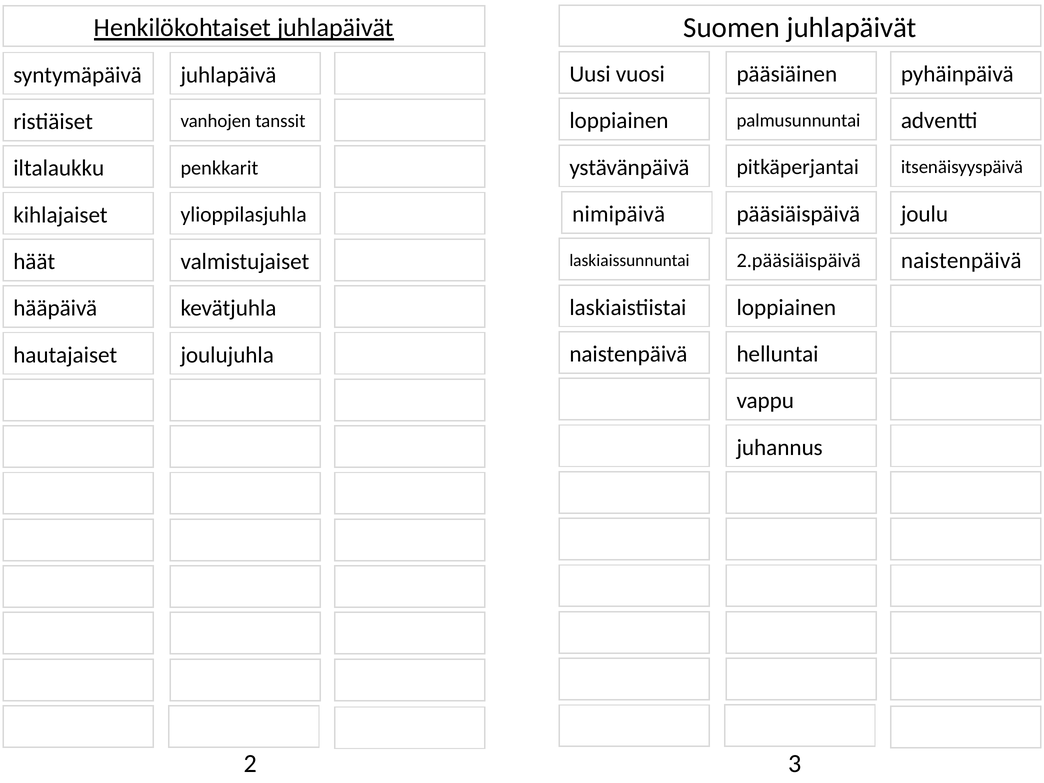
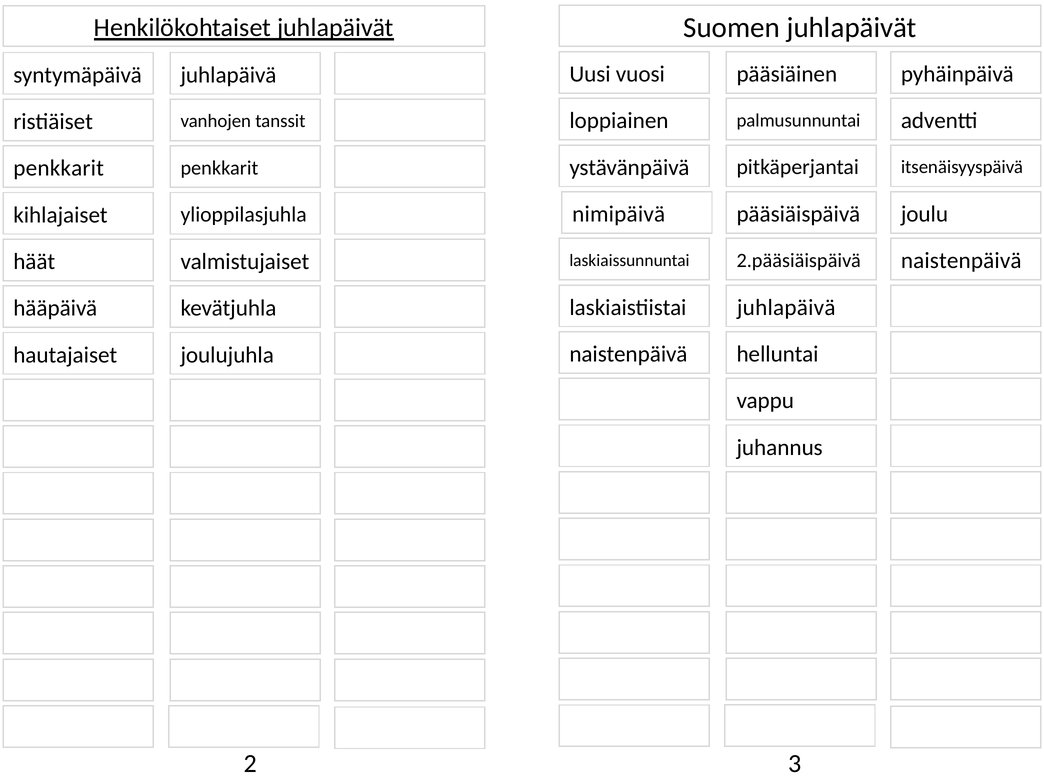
iltalaukku at (59, 168): iltalaukku -> penkkarit
loppiainen at (786, 307): loppiainen -> juhlapäivä
